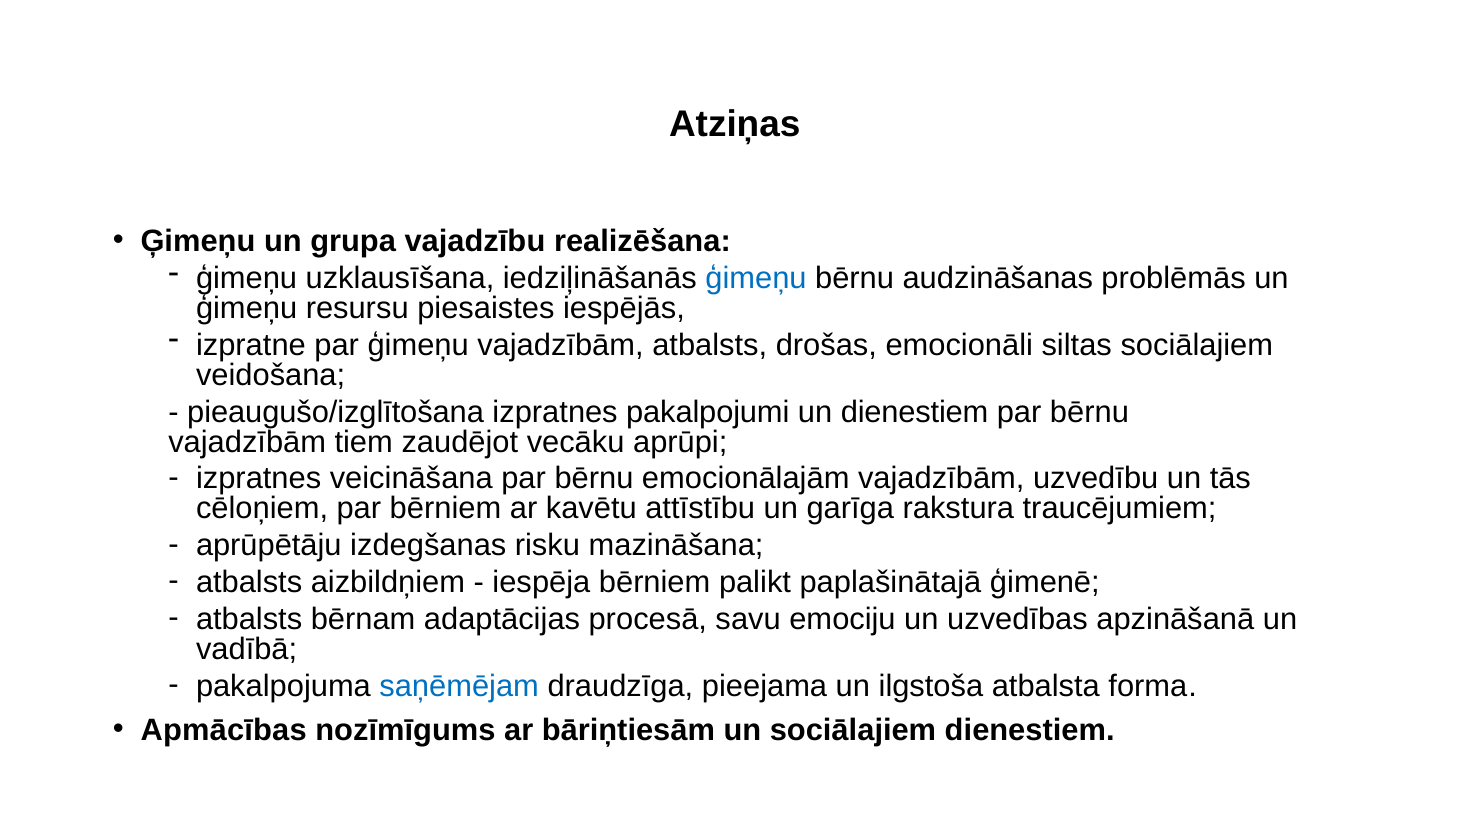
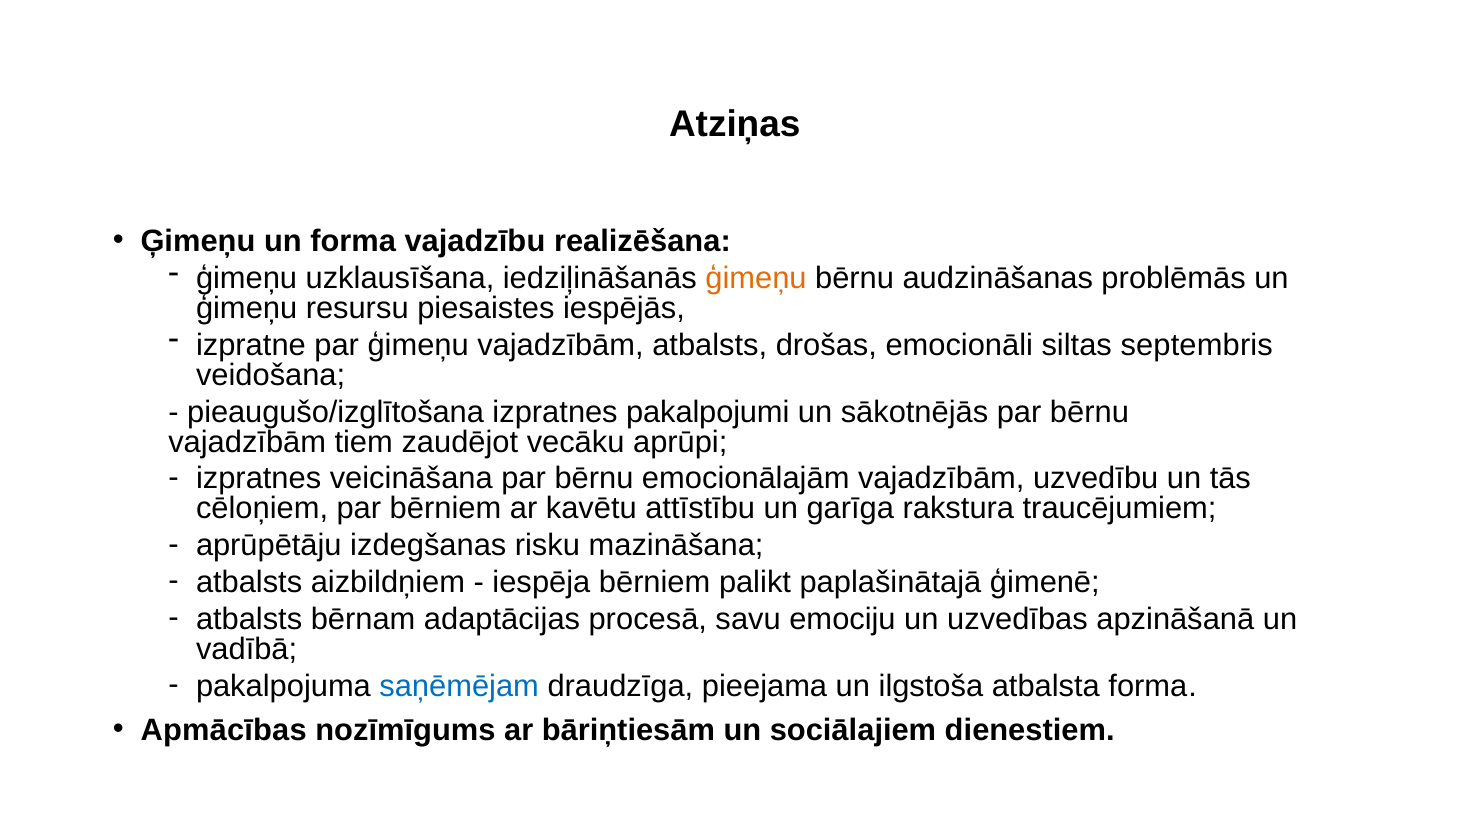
un grupa: grupa -> forma
ģimeņu at (756, 278) colour: blue -> orange
siltas sociālajiem: sociālajiem -> septembris
un dienestiem: dienestiem -> sākotnējās
